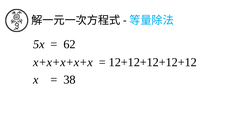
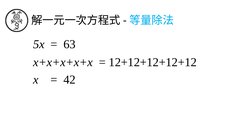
62: 62 -> 63
38: 38 -> 42
